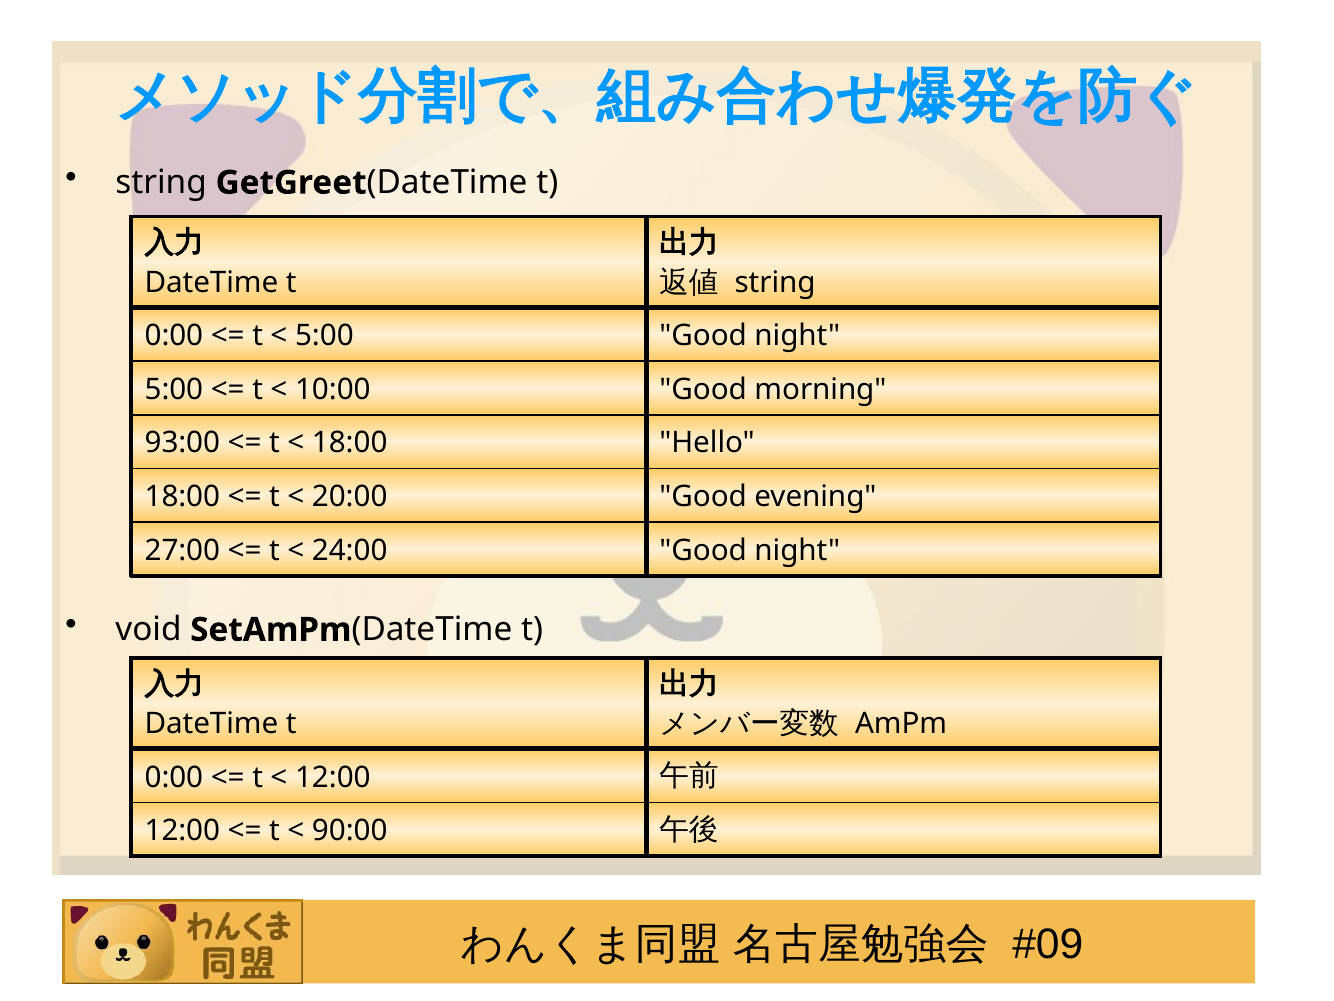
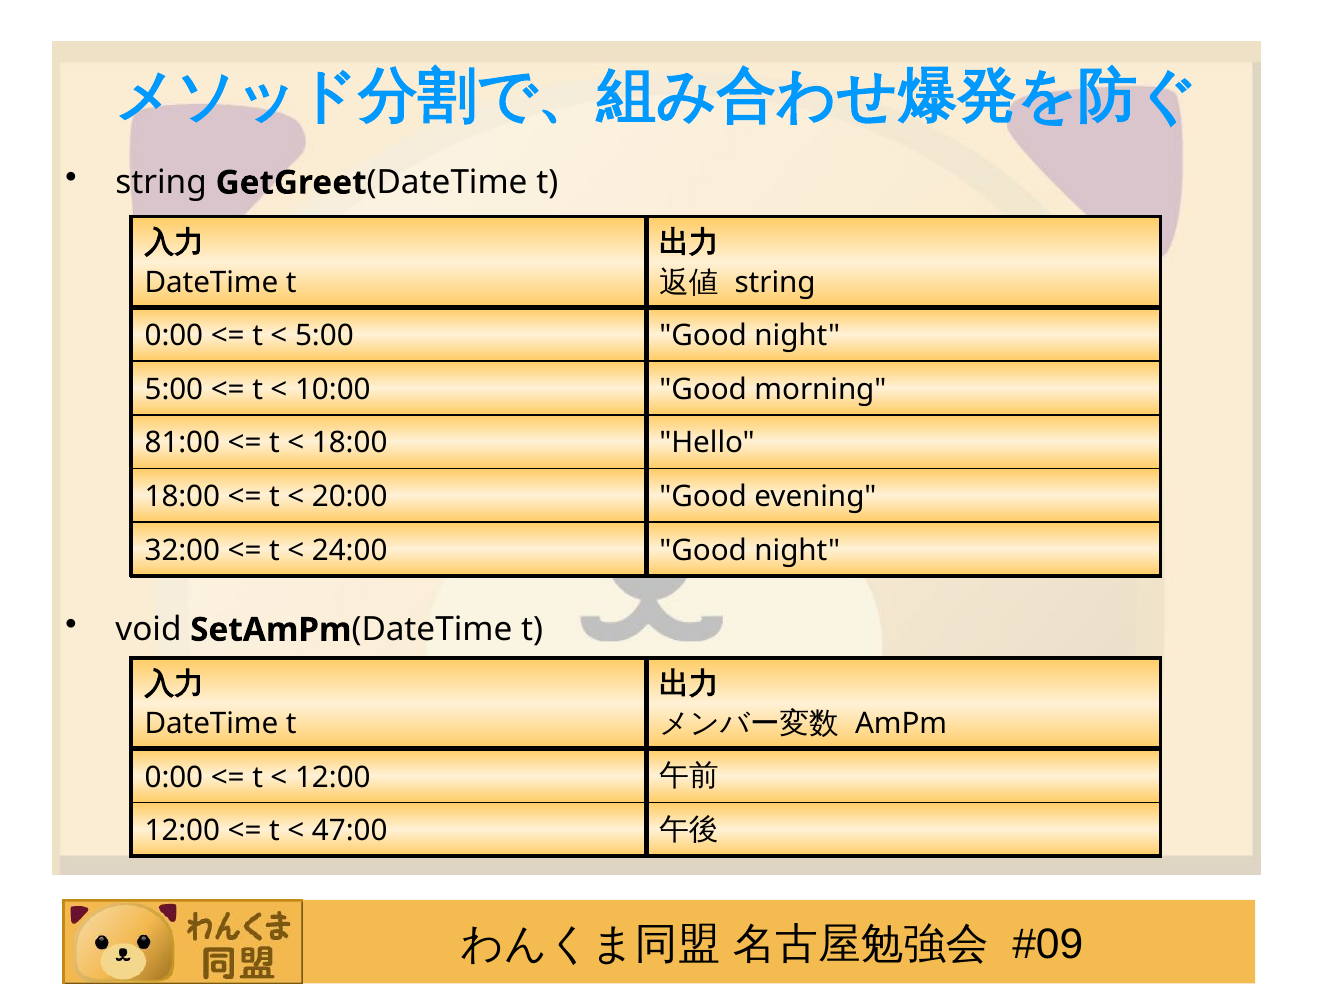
93:00: 93:00 -> 81:00
27:00: 27:00 -> 32:00
90:00: 90:00 -> 47:00
